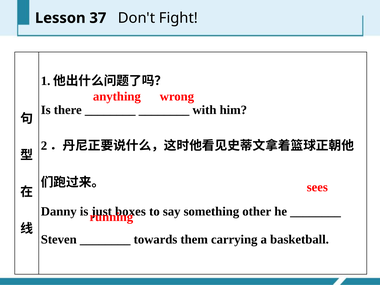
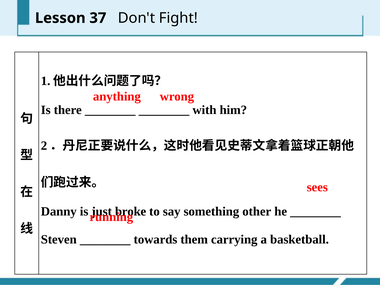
boxes: boxes -> broke
